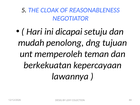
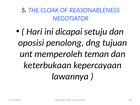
mudah: mudah -> oposisi
berkekuatan: berkekuatan -> keterbukaan
